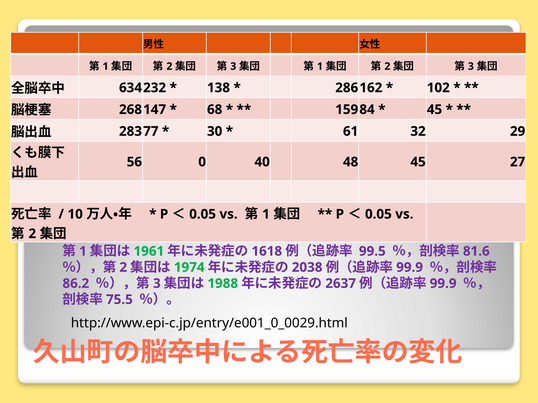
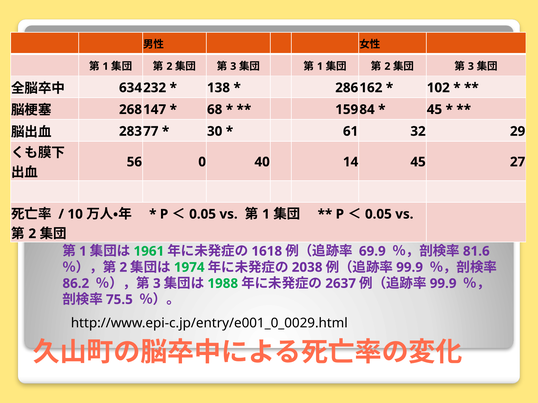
48: 48 -> 14
99.5: 99.5 -> 69.9
